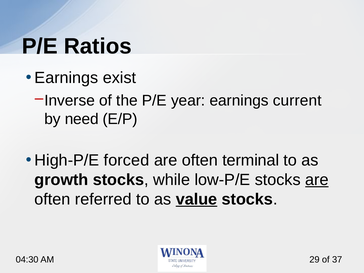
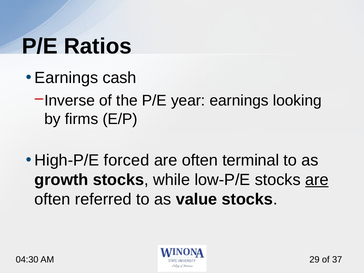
exist: exist -> cash
current: current -> looking
need: need -> firms
value underline: present -> none
